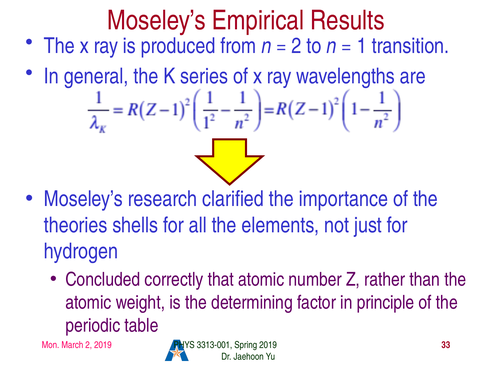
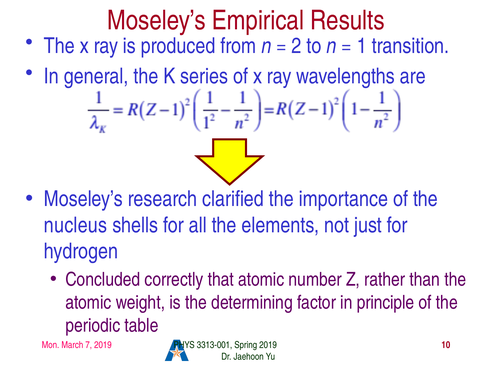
theories: theories -> nucleus
March 2: 2 -> 7
33: 33 -> 10
